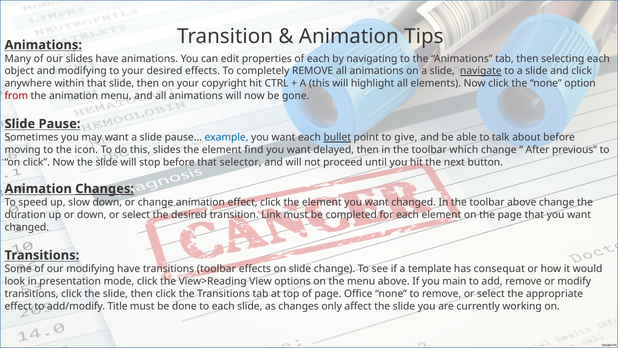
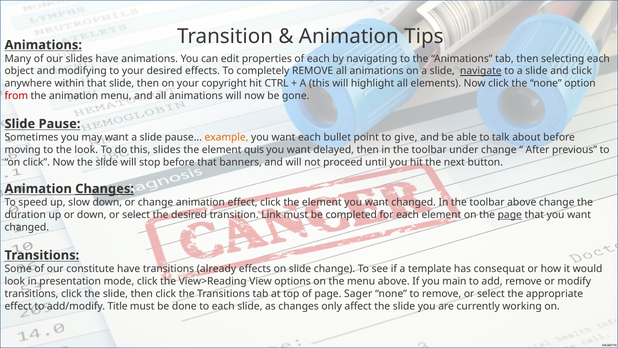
example colour: blue -> orange
bullet underline: present -> none
the icon: icon -> look
find: find -> quis
which: which -> under
selector: selector -> banners
page at (510, 215) underline: none -> present
our modifying: modifying -> constitute
transitions toolbar: toolbar -> already
Office: Office -> Sager
